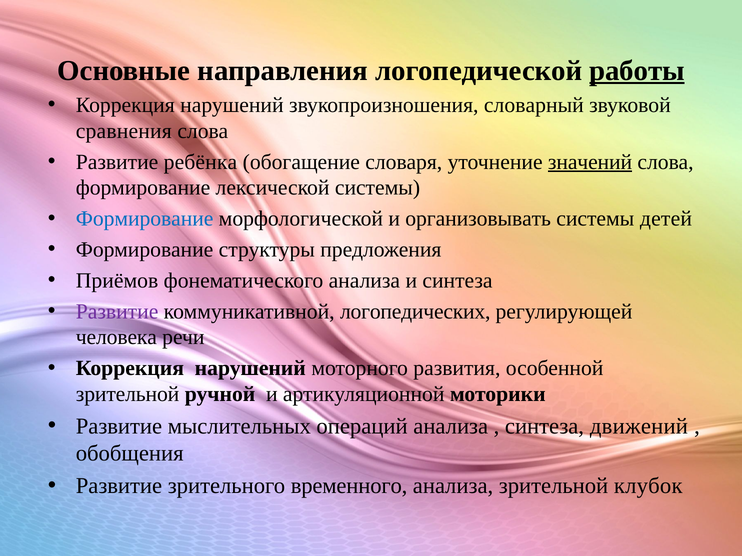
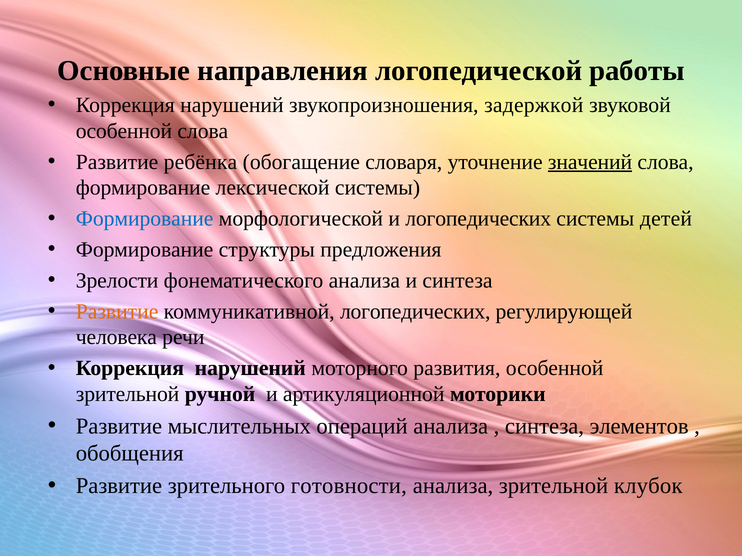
работы underline: present -> none
словарный: словарный -> задержкой
сравнения at (124, 131): сравнения -> особенной
и организовывать: организовывать -> логопедических
Приёмов: Приёмов -> Зрелости
Развитие at (117, 312) colour: purple -> orange
движений: движений -> элементов
временного: временного -> готовности
